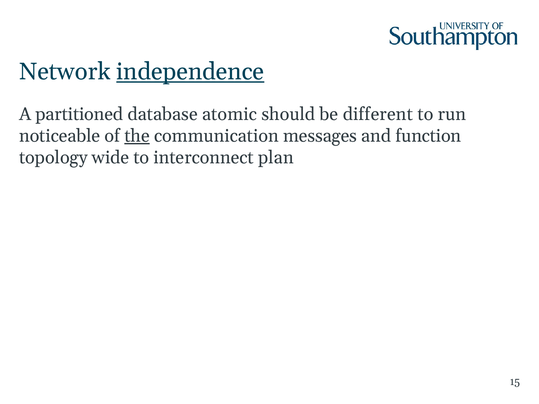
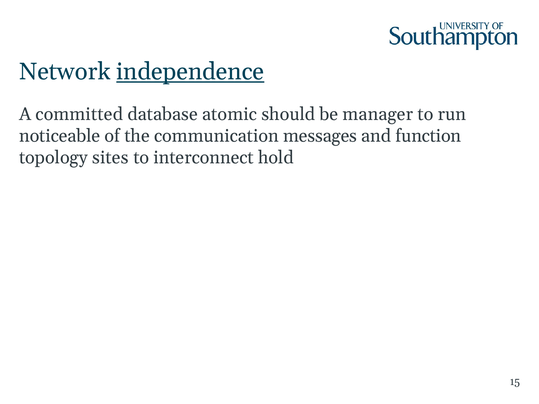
partitioned: partitioned -> committed
different: different -> manager
the underline: present -> none
wide: wide -> sites
plan: plan -> hold
